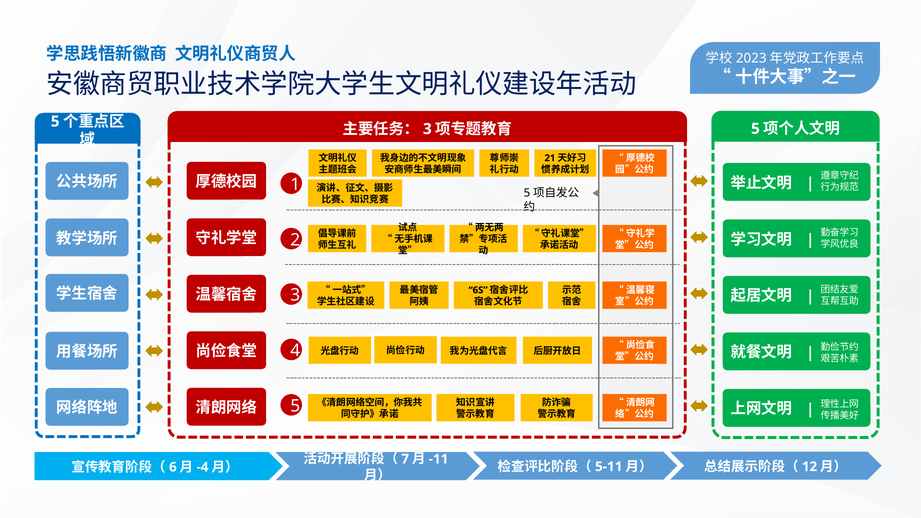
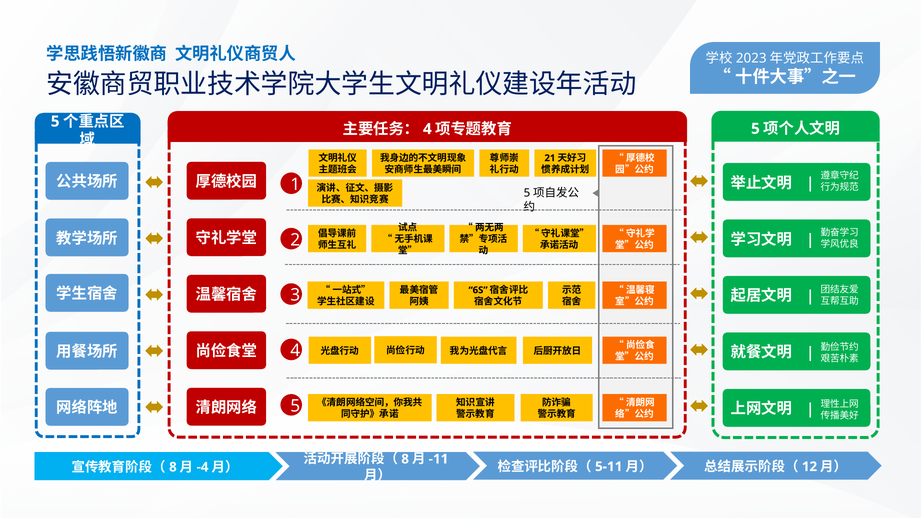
3 at (427, 129): 3 -> 4
7 at (405, 459): 7 -> 8
6 at (173, 467): 6 -> 8
